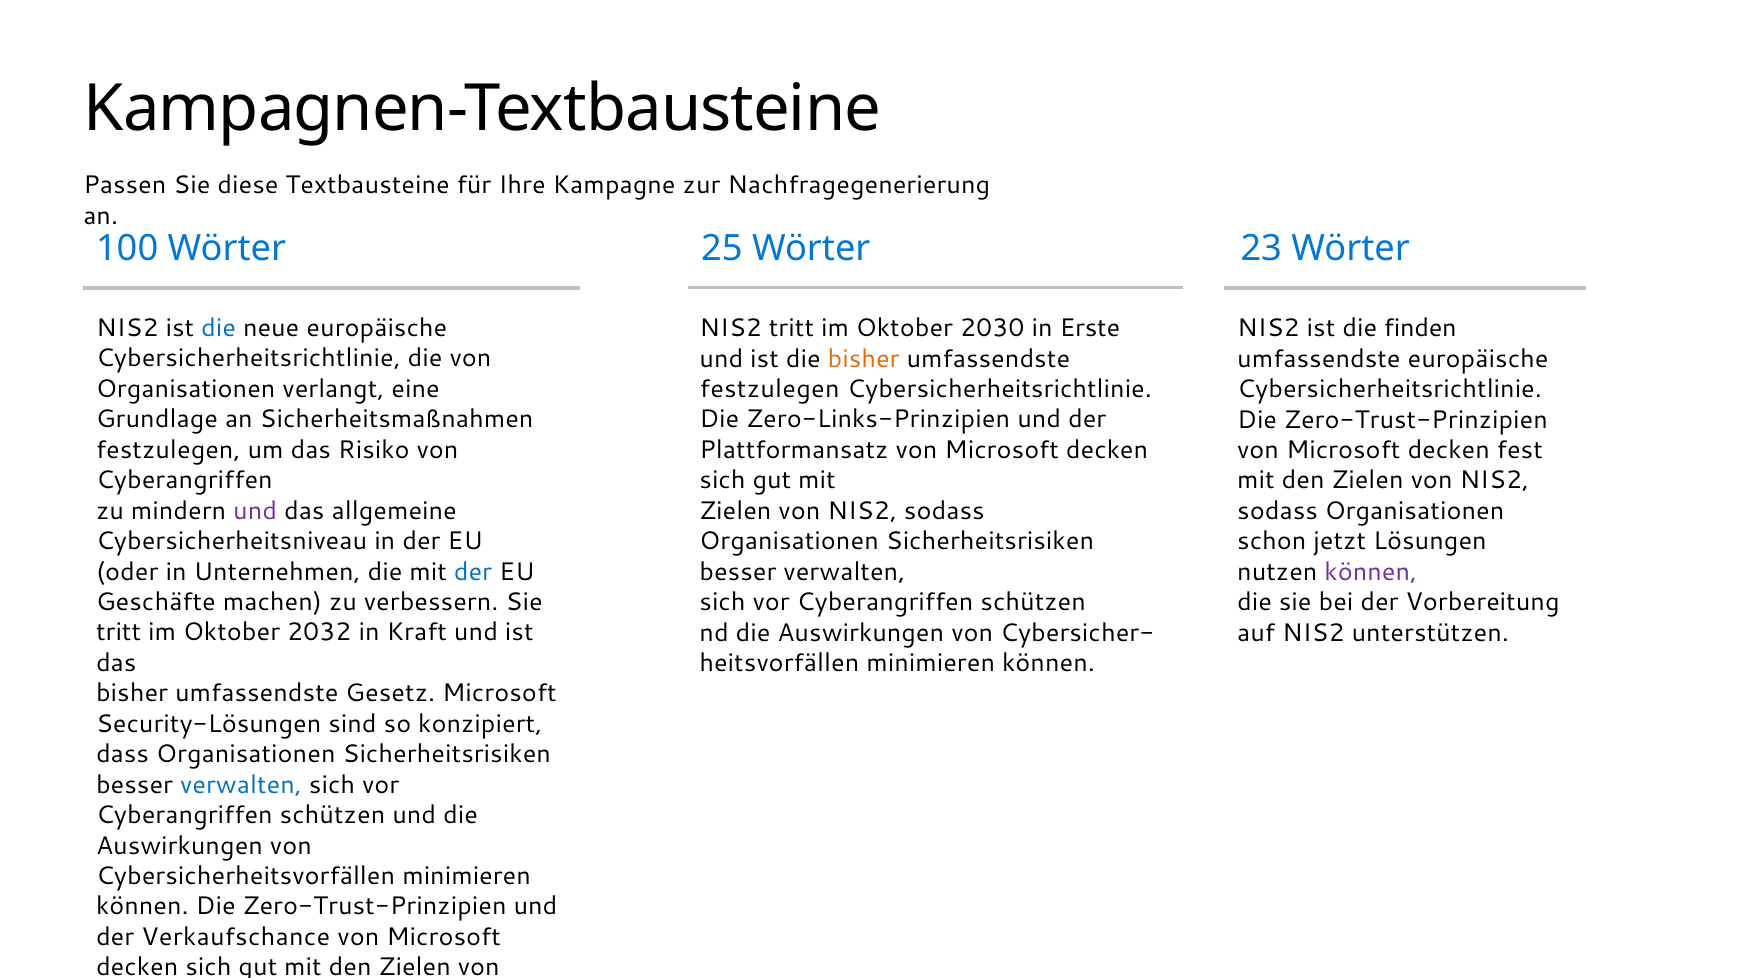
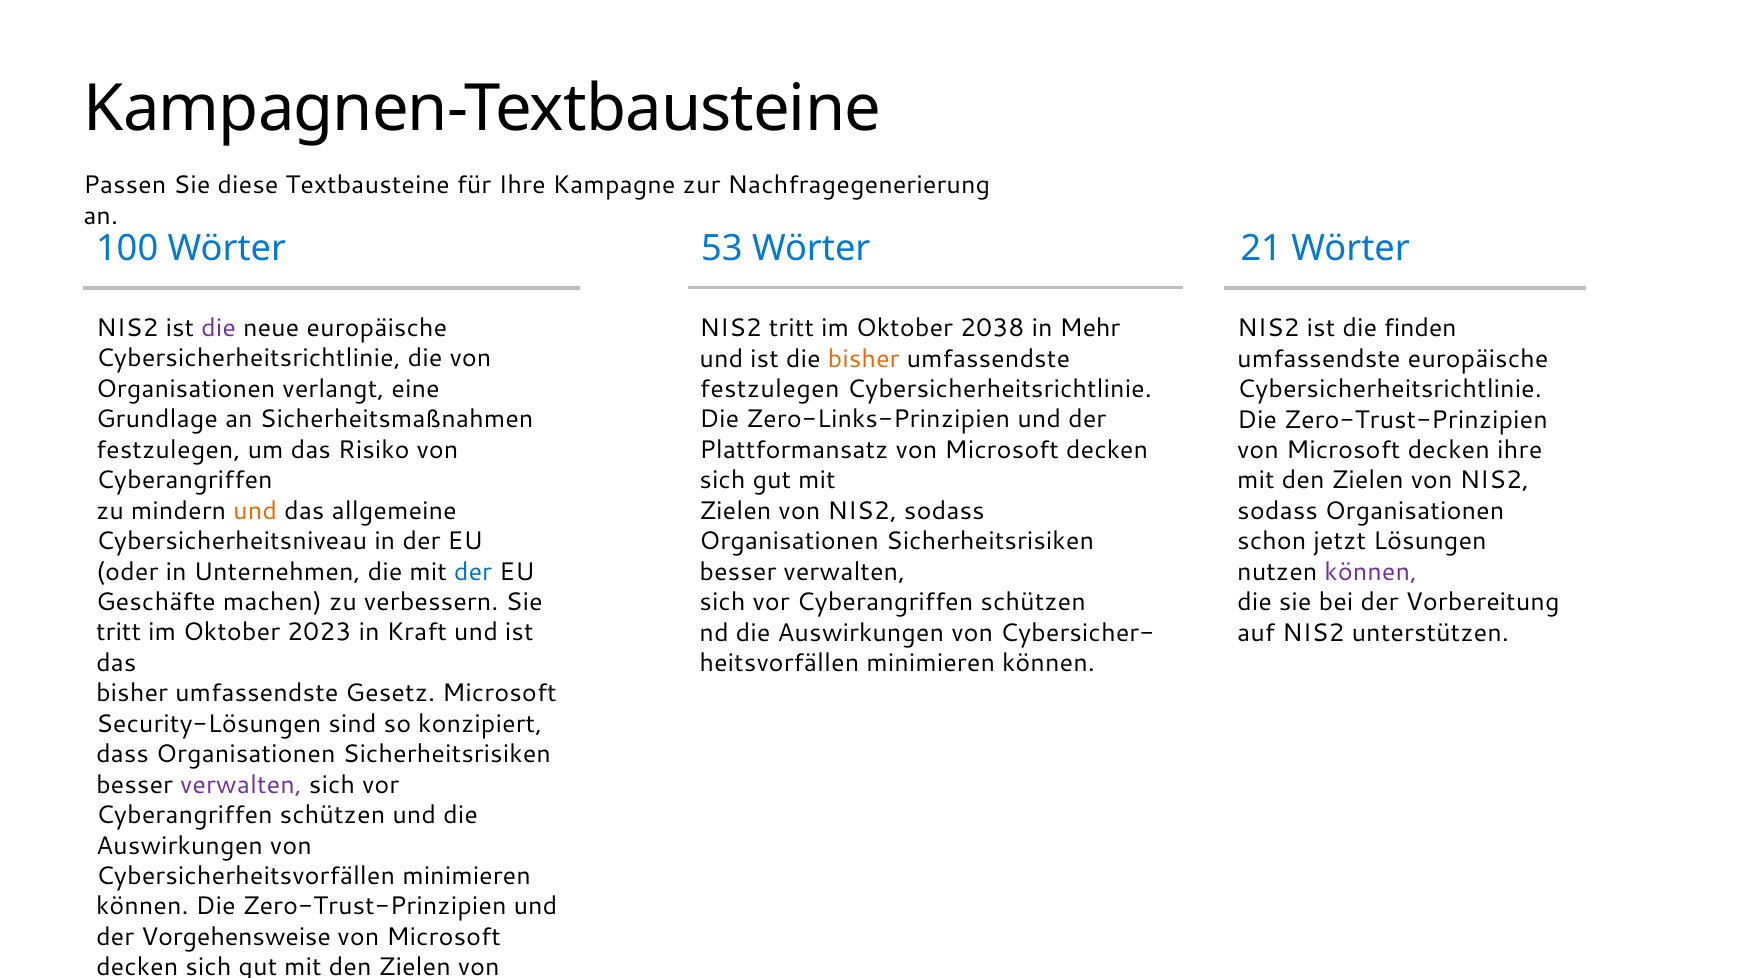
25: 25 -> 53
23: 23 -> 21
die at (219, 328) colour: blue -> purple
2030: 2030 -> 2038
Erste: Erste -> Mehr
decken fest: fest -> ihre
und at (255, 511) colour: purple -> orange
2032: 2032 -> 2023
verwalten at (241, 785) colour: blue -> purple
Verkaufschance: Verkaufschance -> Vorgehensweise
